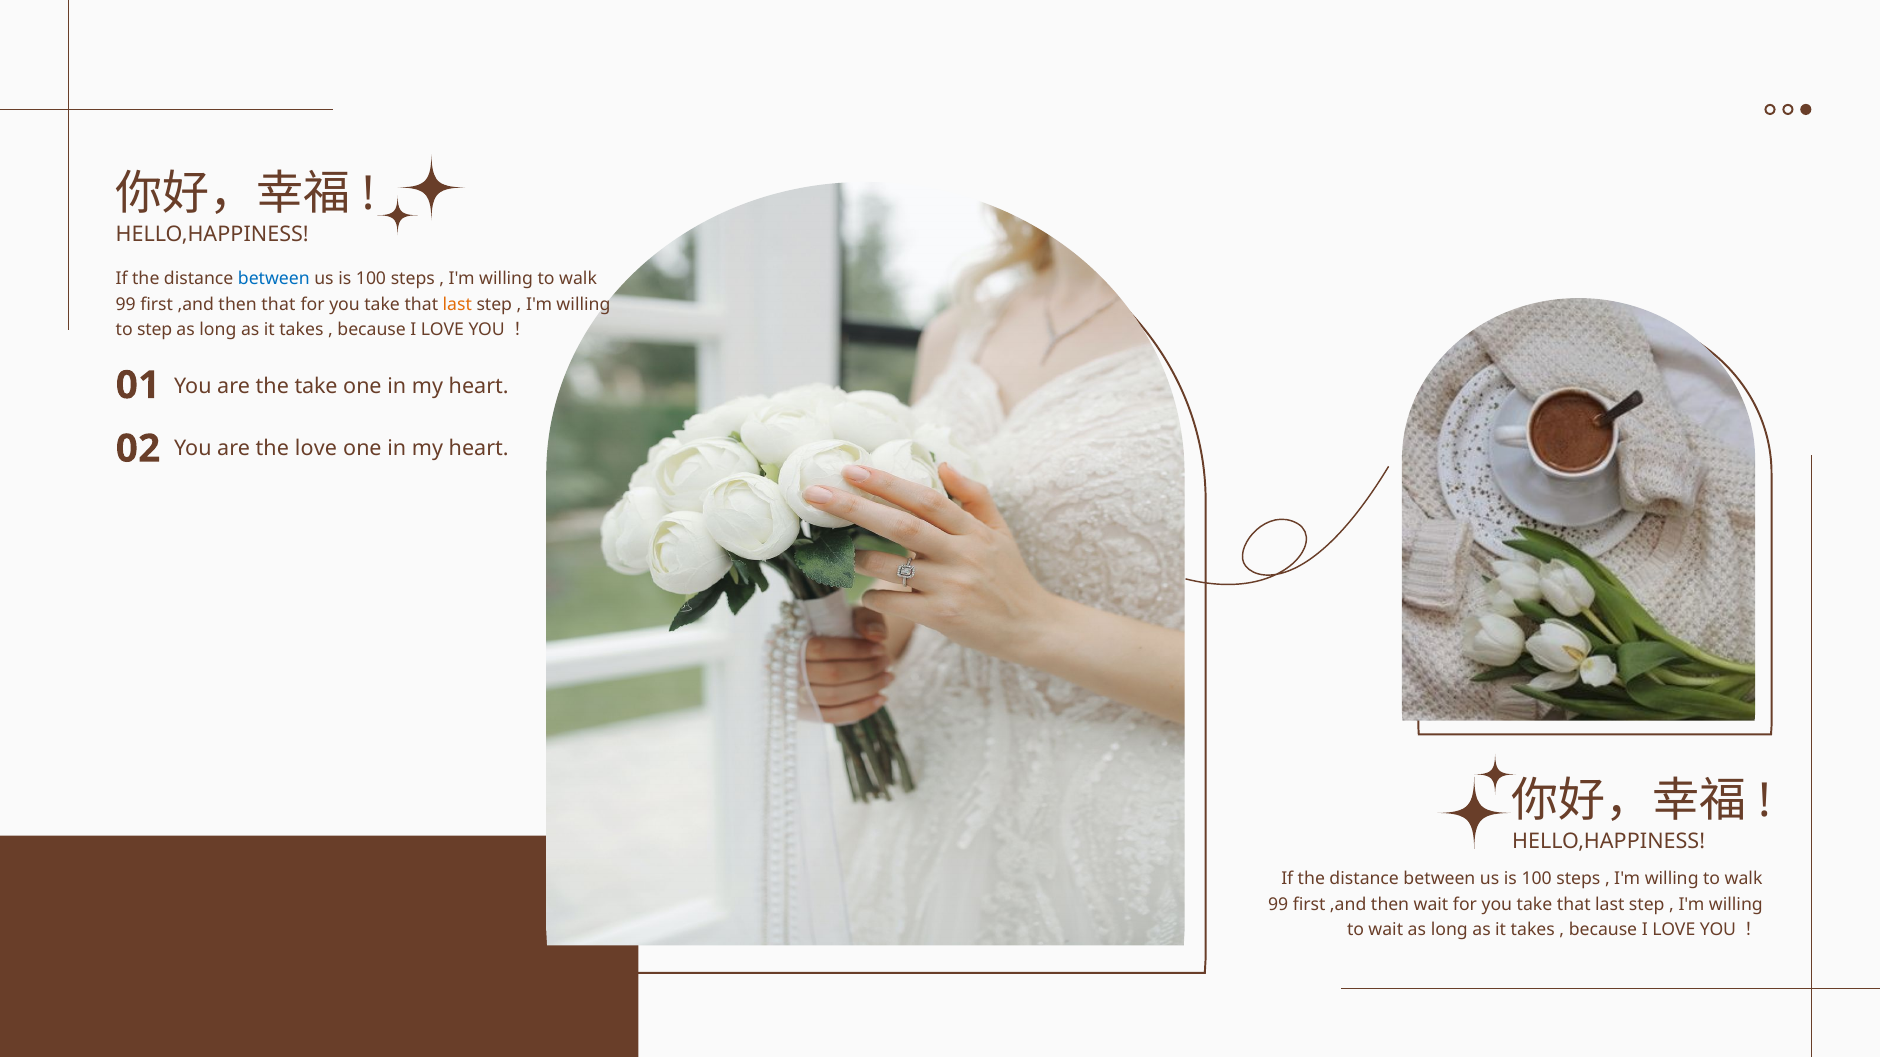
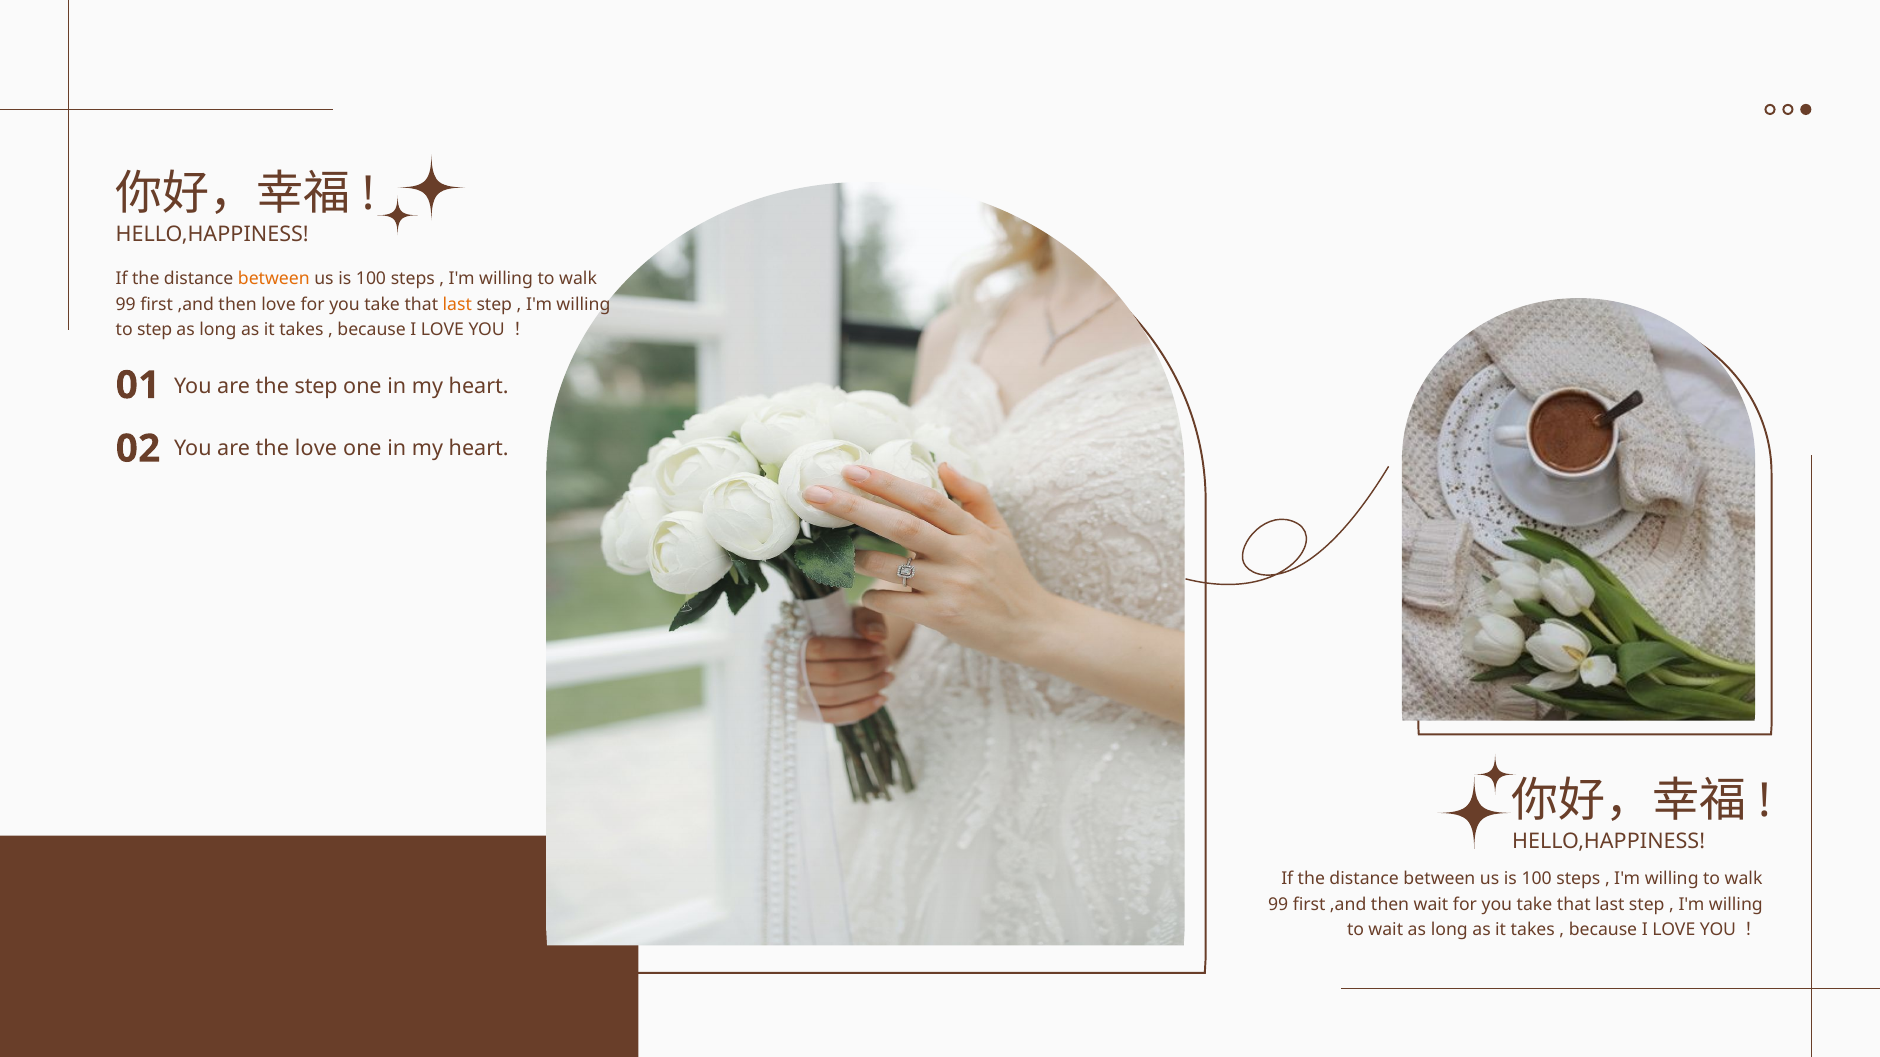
between at (274, 279) colour: blue -> orange
then that: that -> love
the take: take -> step
